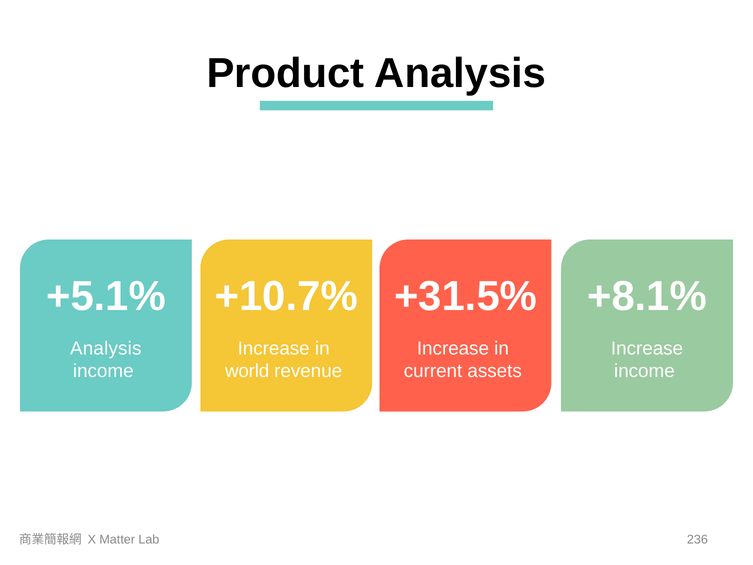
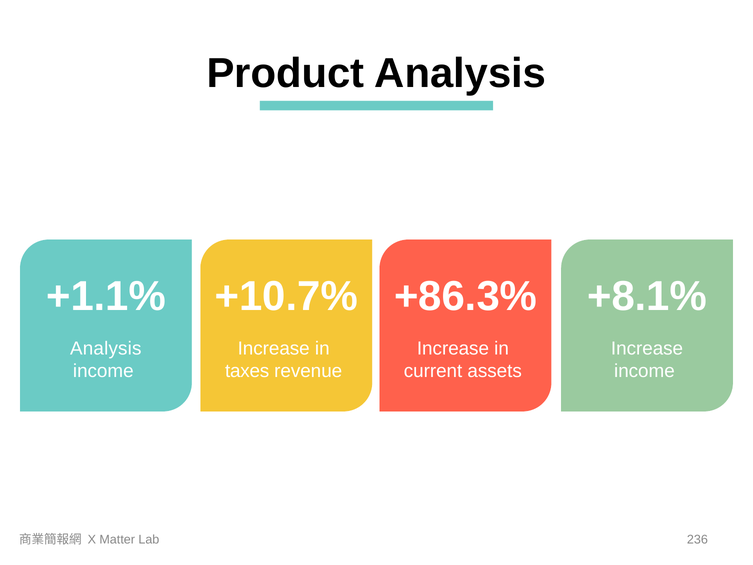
+5.1%: +5.1% -> +1.1%
+31.5%: +31.5% -> +86.3%
world: world -> taxes
